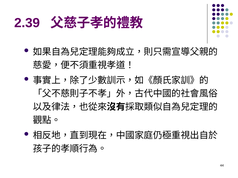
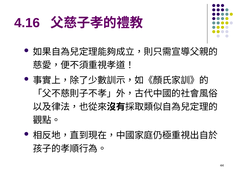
2.39: 2.39 -> 4.16
